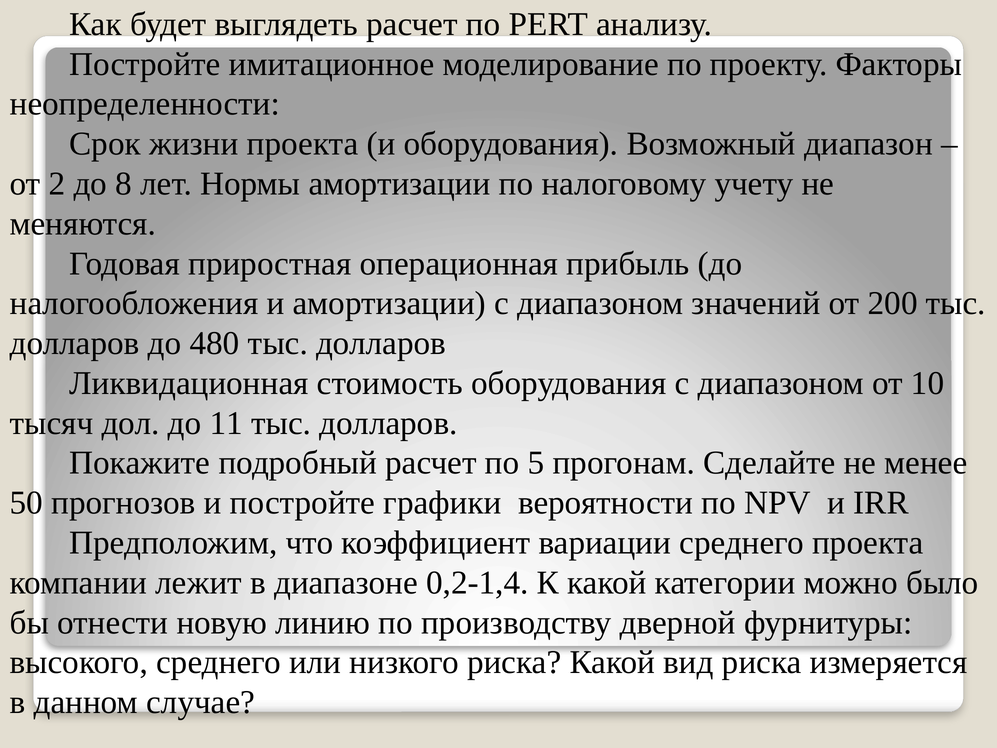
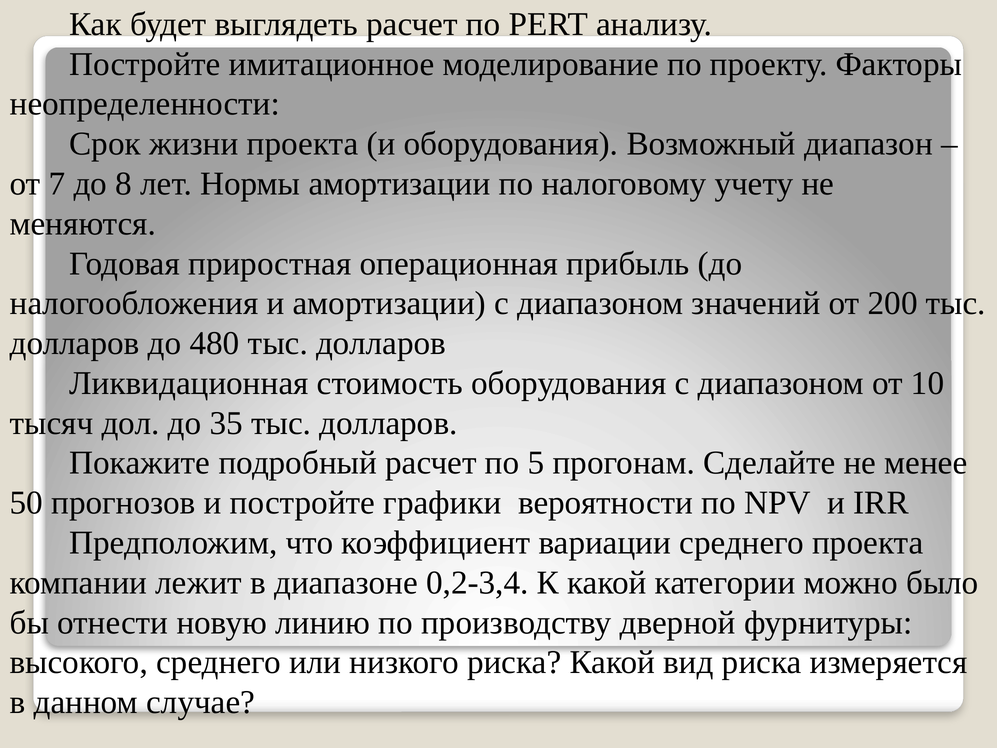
2: 2 -> 7
11: 11 -> 35
0,2-1,4: 0,2-1,4 -> 0,2-3,4
